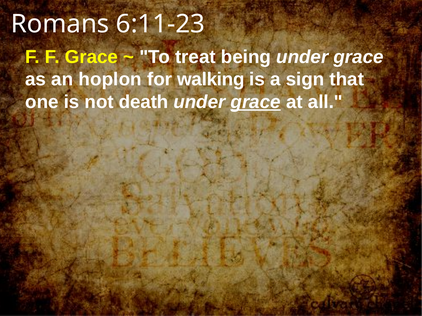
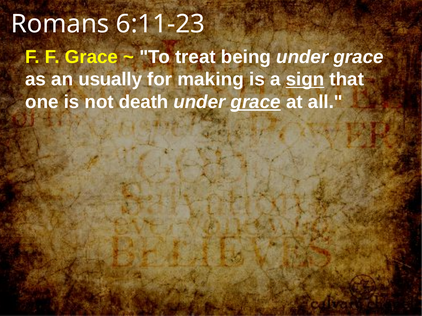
hoplon: hoplon -> usually
walking: walking -> making
sign underline: none -> present
